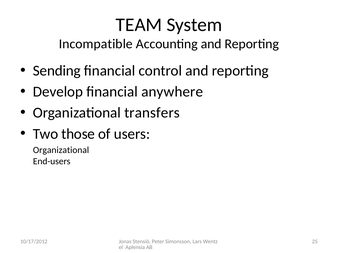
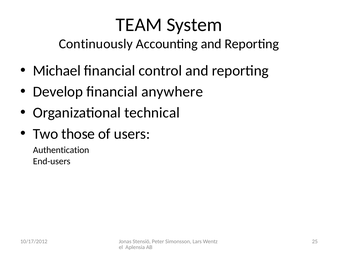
Incompatible: Incompatible -> Continuously
Sending: Sending -> Michael
transfers: transfers -> technical
Organizational at (61, 150): Organizational -> Authentication
